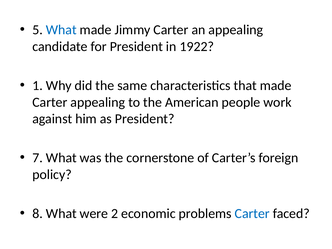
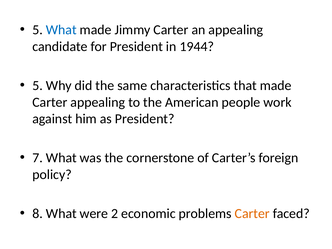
1922: 1922 -> 1944
1 at (38, 86): 1 -> 5
Carter at (252, 214) colour: blue -> orange
